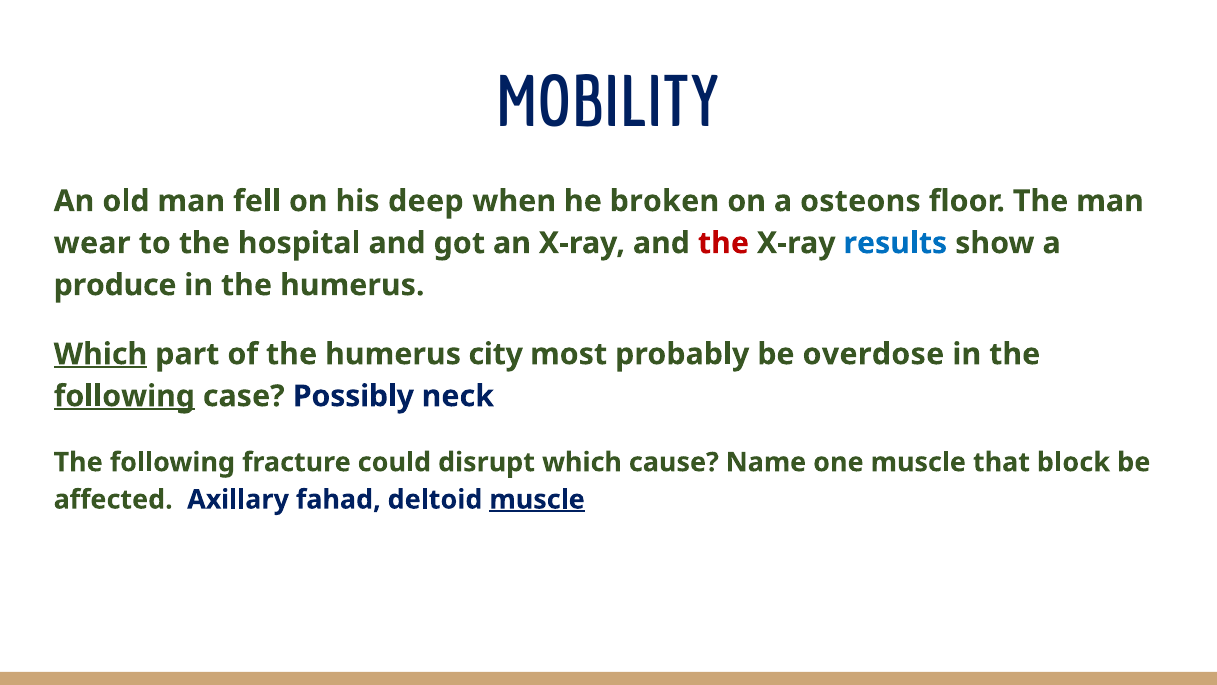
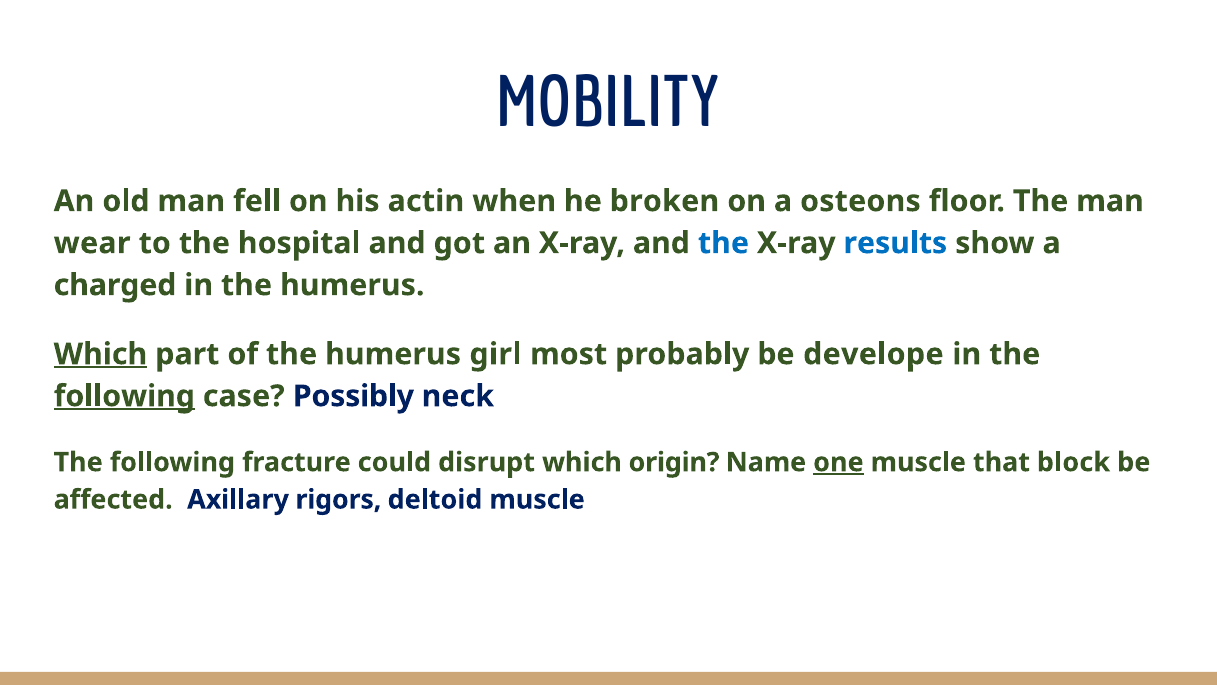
deep: deep -> actin
the at (723, 243) colour: red -> blue
produce: produce -> charged
city: city -> girl
overdose: overdose -> develope
cause: cause -> origin
one underline: none -> present
fahad: fahad -> rigors
muscle at (537, 499) underline: present -> none
